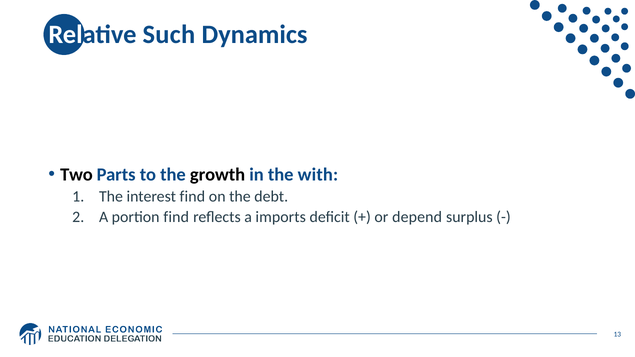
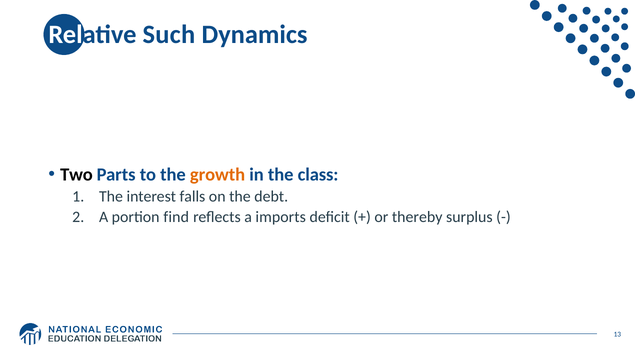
growth colour: black -> orange
with: with -> class
interest find: find -> falls
depend: depend -> thereby
